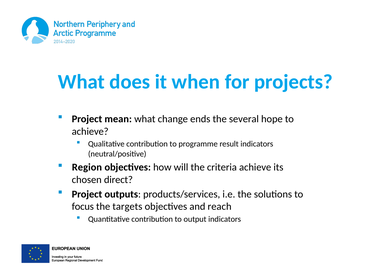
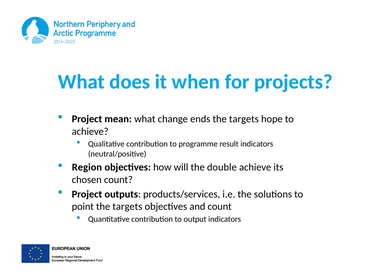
several at (244, 119): several -> targets
criteria: criteria -> double
chosen direct: direct -> count
focus: focus -> point
and reach: reach -> count
